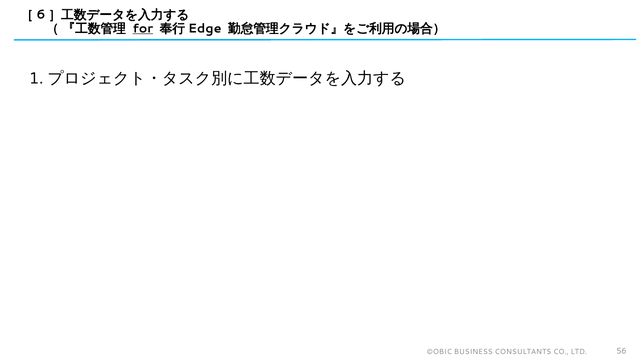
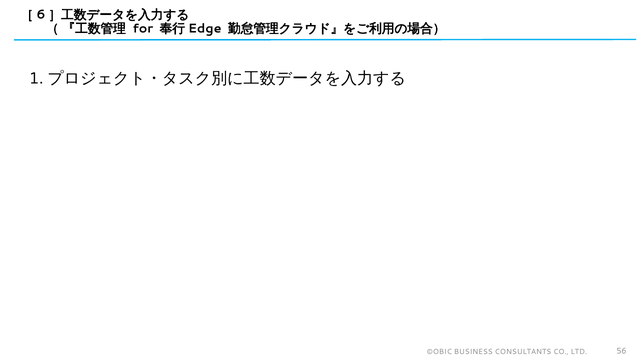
for underline: present -> none
